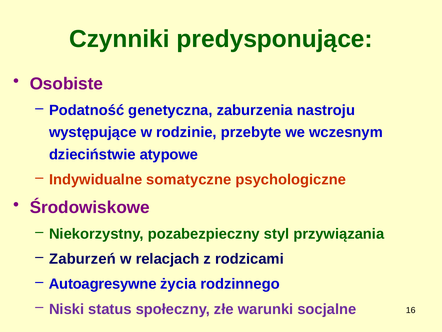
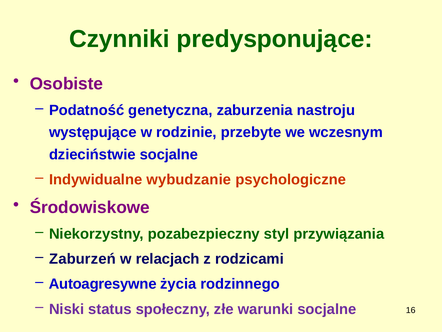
dzieciństwie atypowe: atypowe -> socjalne
somatyczne: somatyczne -> wybudzanie
